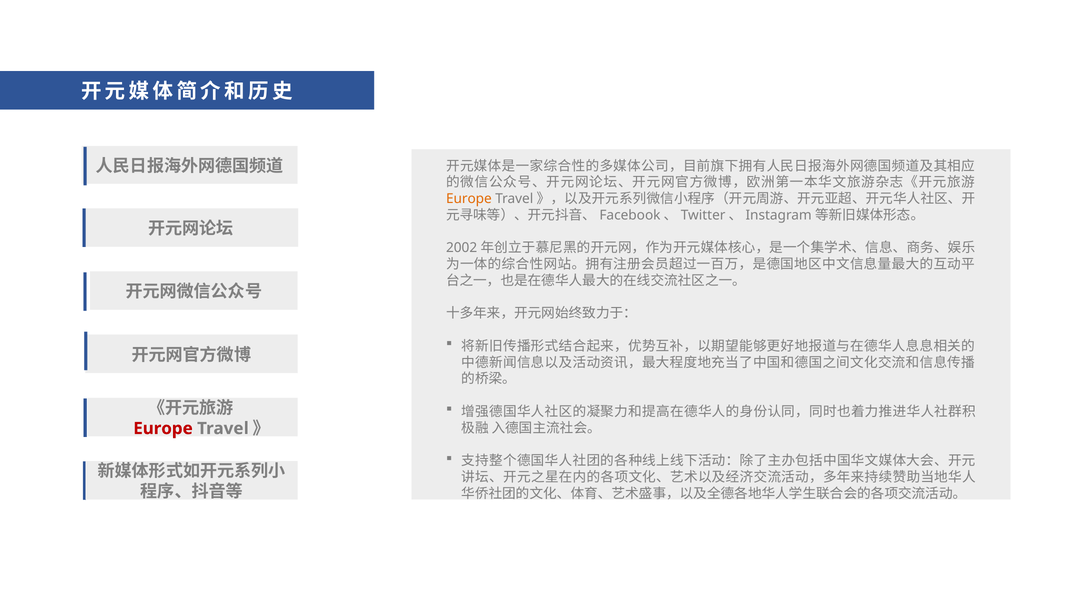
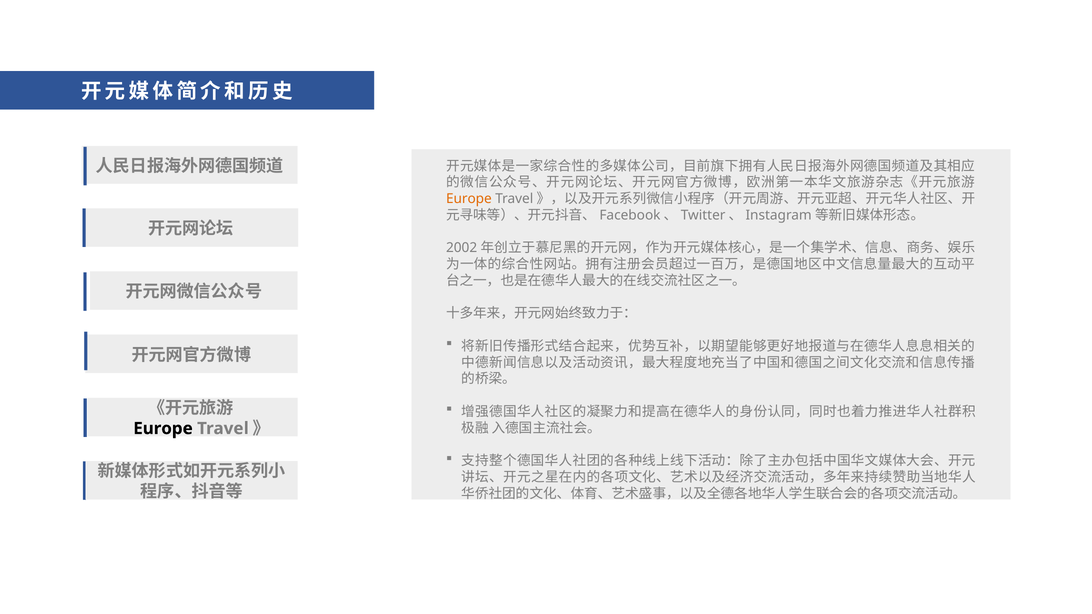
Europe at (163, 429) colour: red -> black
